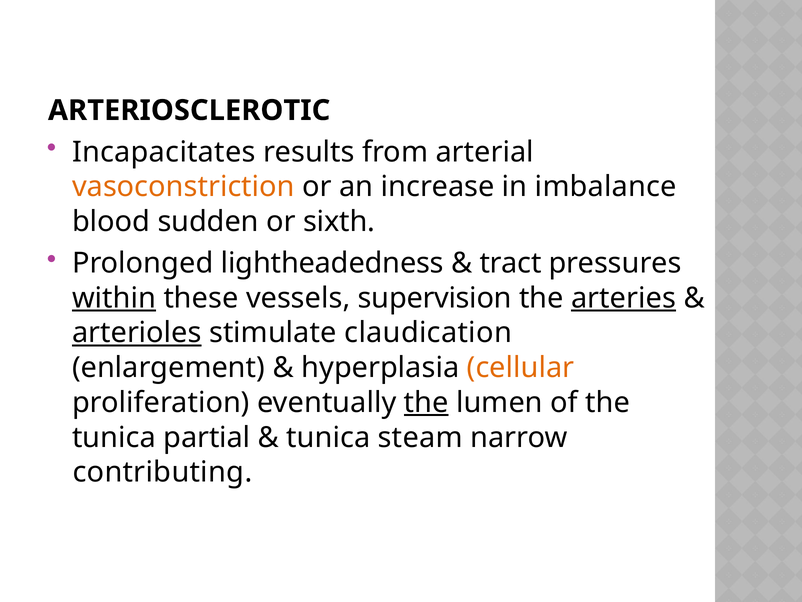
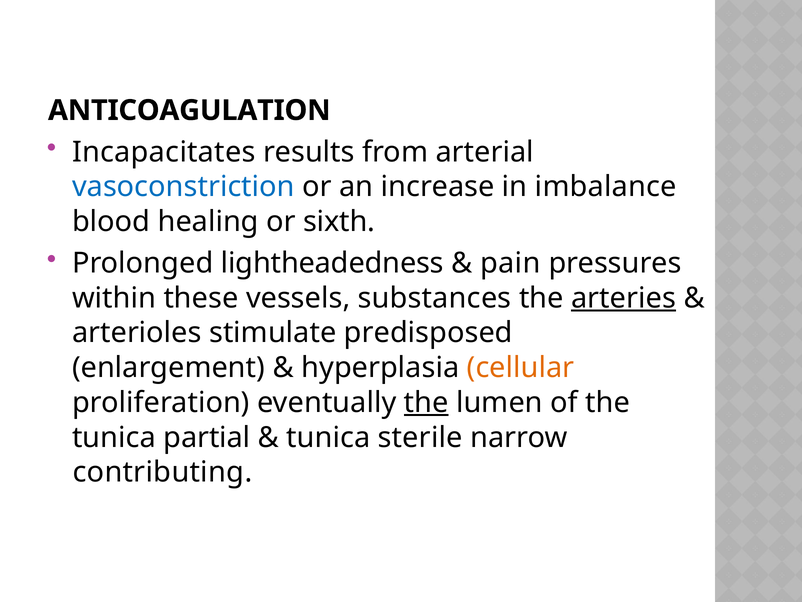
ARTERIOSCLEROTIC: ARTERIOSCLEROTIC -> ANTICOAGULATION
vasoconstriction colour: orange -> blue
sudden: sudden -> healing
tract: tract -> pain
within underline: present -> none
supervision: supervision -> substances
arterioles underline: present -> none
claudication: claudication -> predisposed
steam: steam -> sterile
